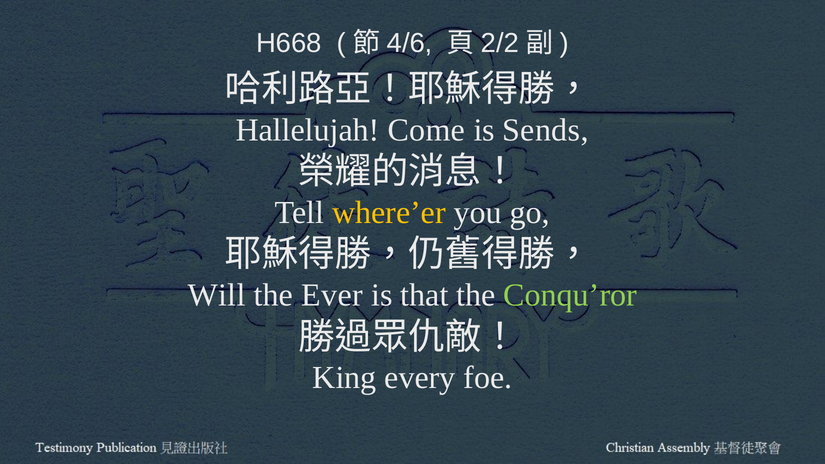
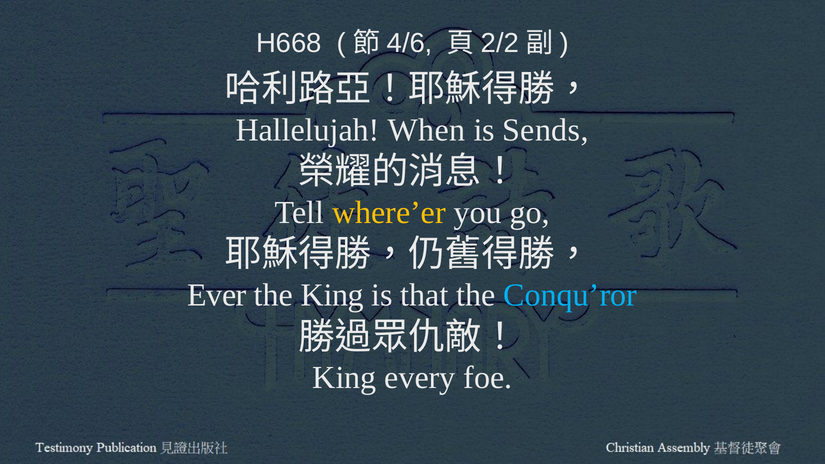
Come: Come -> When
Will: Will -> Ever
the Ever: Ever -> King
Conqu’ror colour: light green -> light blue
